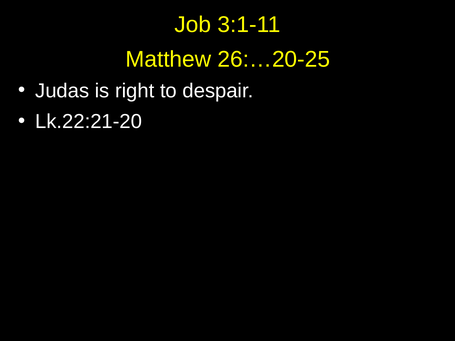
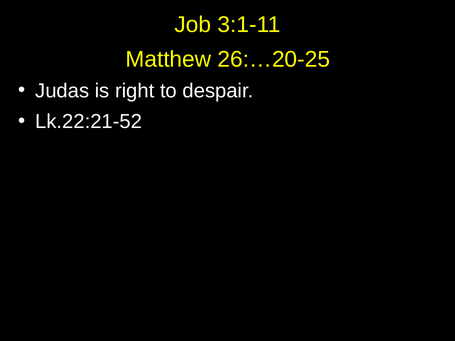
Lk.22:21-20: Lk.22:21-20 -> Lk.22:21-52
